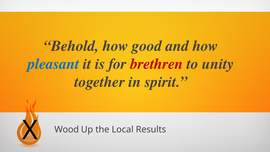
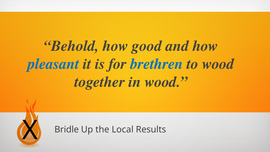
brethren colour: red -> blue
to unity: unity -> wood
in spirit: spirit -> wood
Wood: Wood -> Bridle
